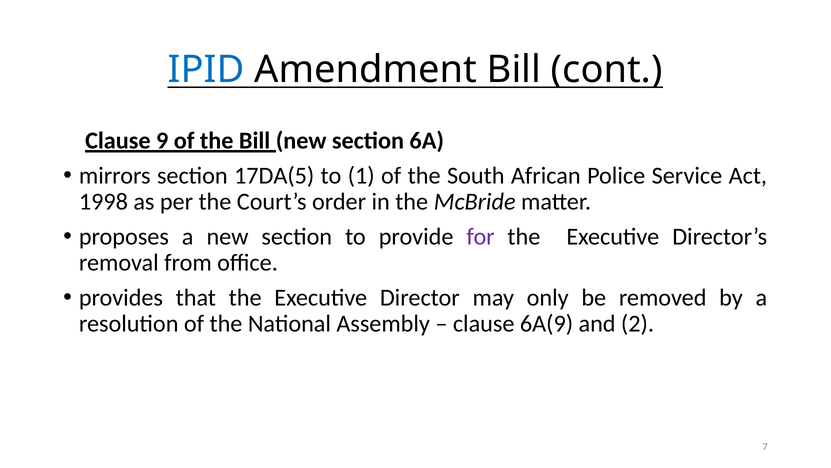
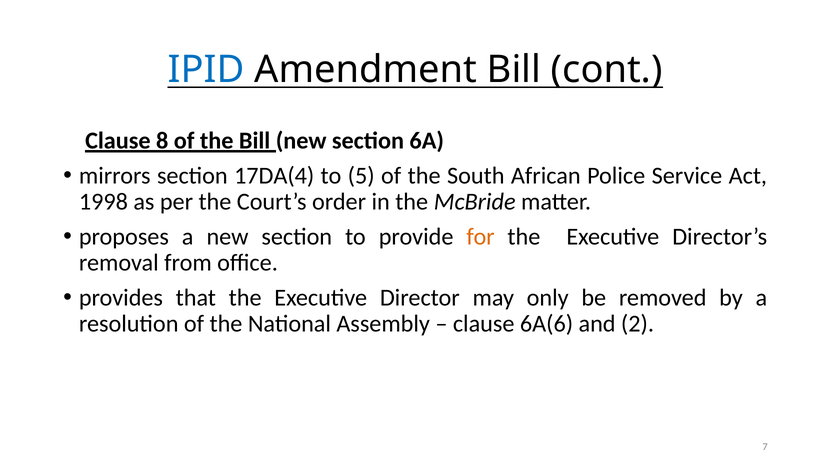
9: 9 -> 8
17DA(5: 17DA(5 -> 17DA(4
1: 1 -> 5
for colour: purple -> orange
6A(9: 6A(9 -> 6A(6
